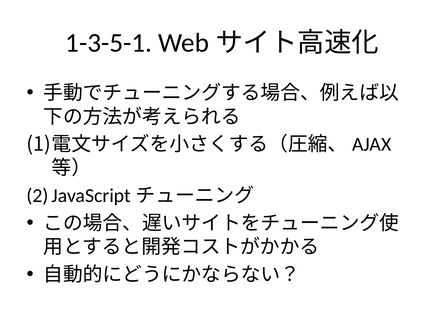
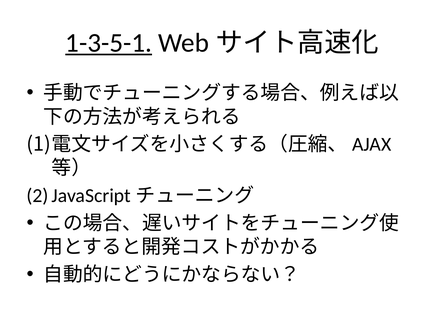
1-3-5-1 underline: none -> present
